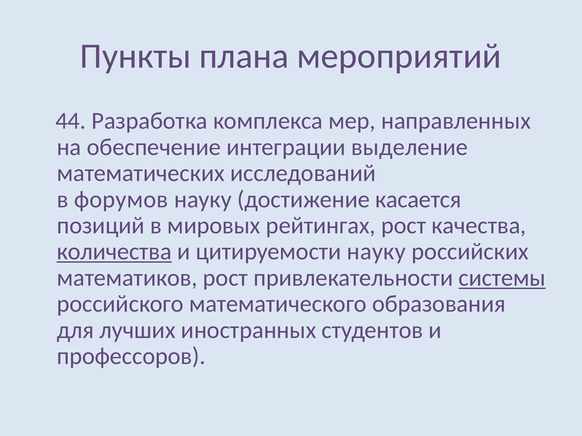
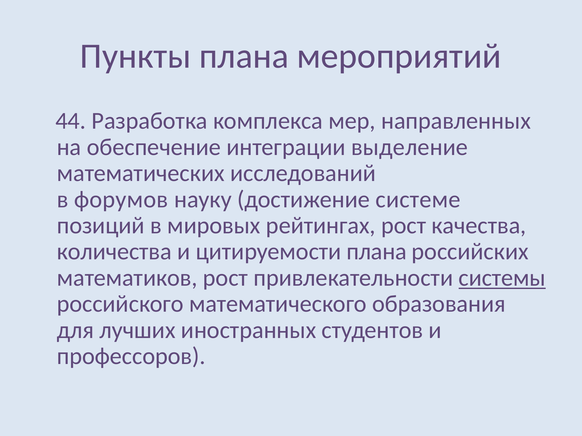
касается: касается -> системе
количества underline: present -> none
цитируемости науку: науку -> плана
